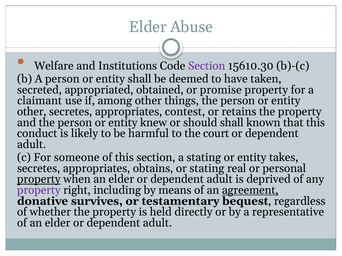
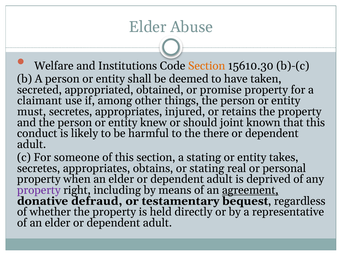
Section at (207, 66) colour: purple -> orange
other at (32, 112): other -> must
contest: contest -> injured
should shall: shall -> joint
court: court -> there
property at (39, 180) underline: present -> none
survives: survives -> defraud
